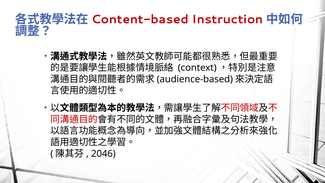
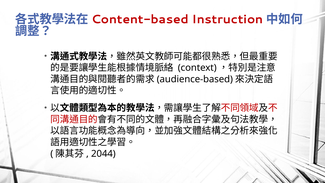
2046: 2046 -> 2044
